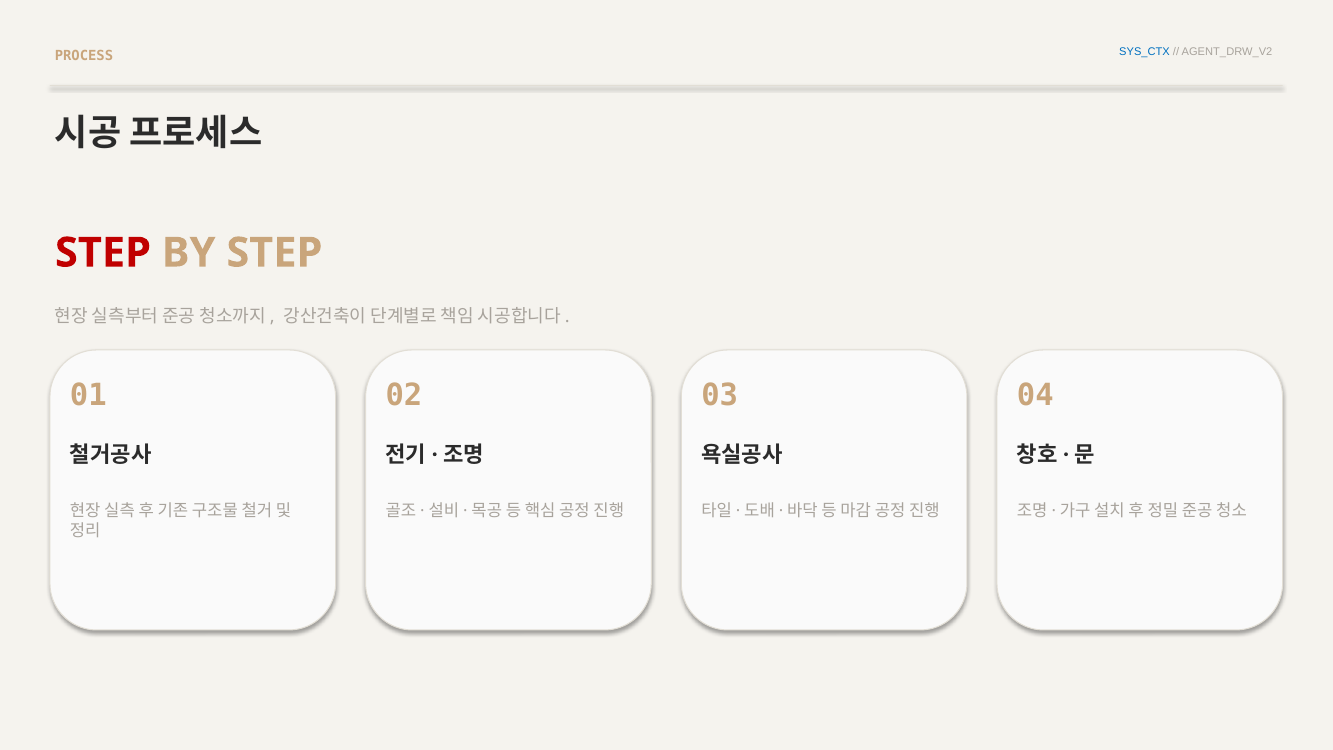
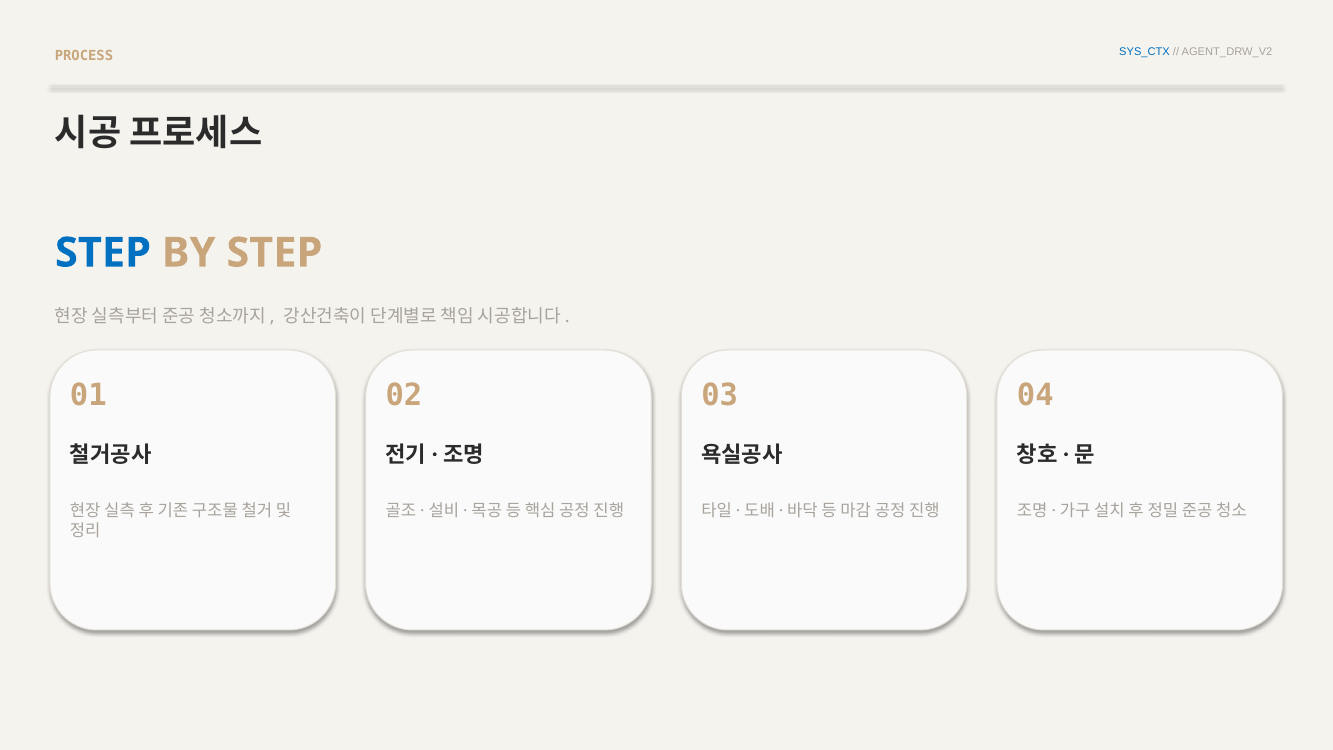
STEP at (103, 253) colour: red -> blue
